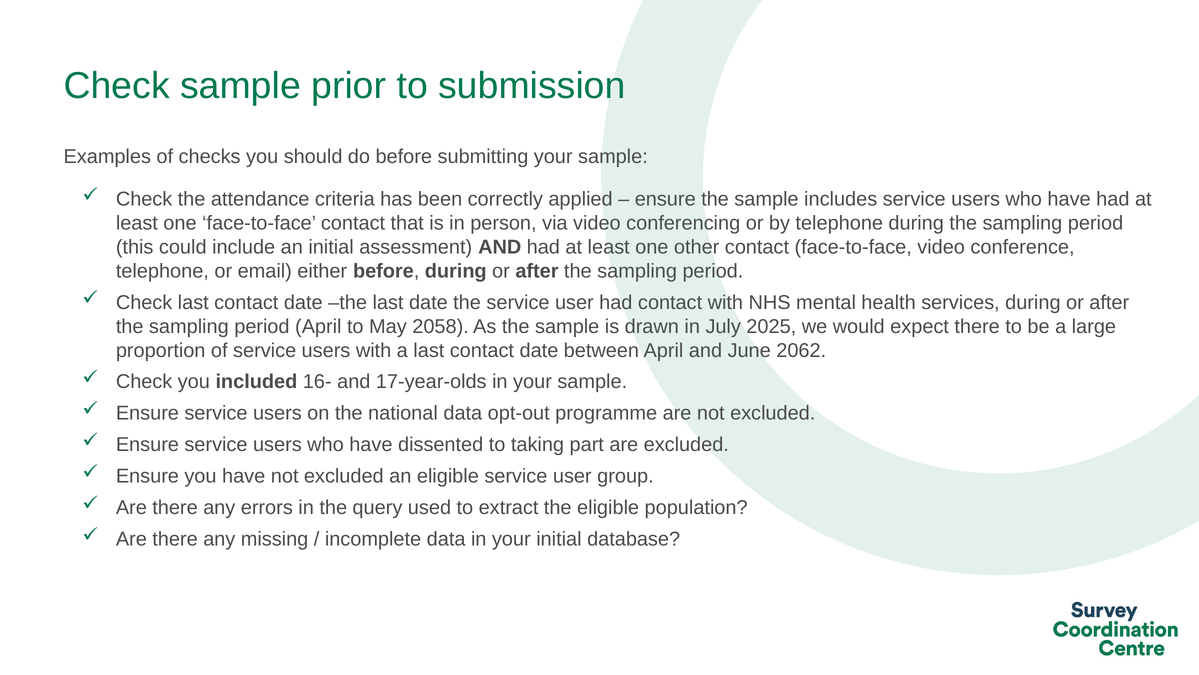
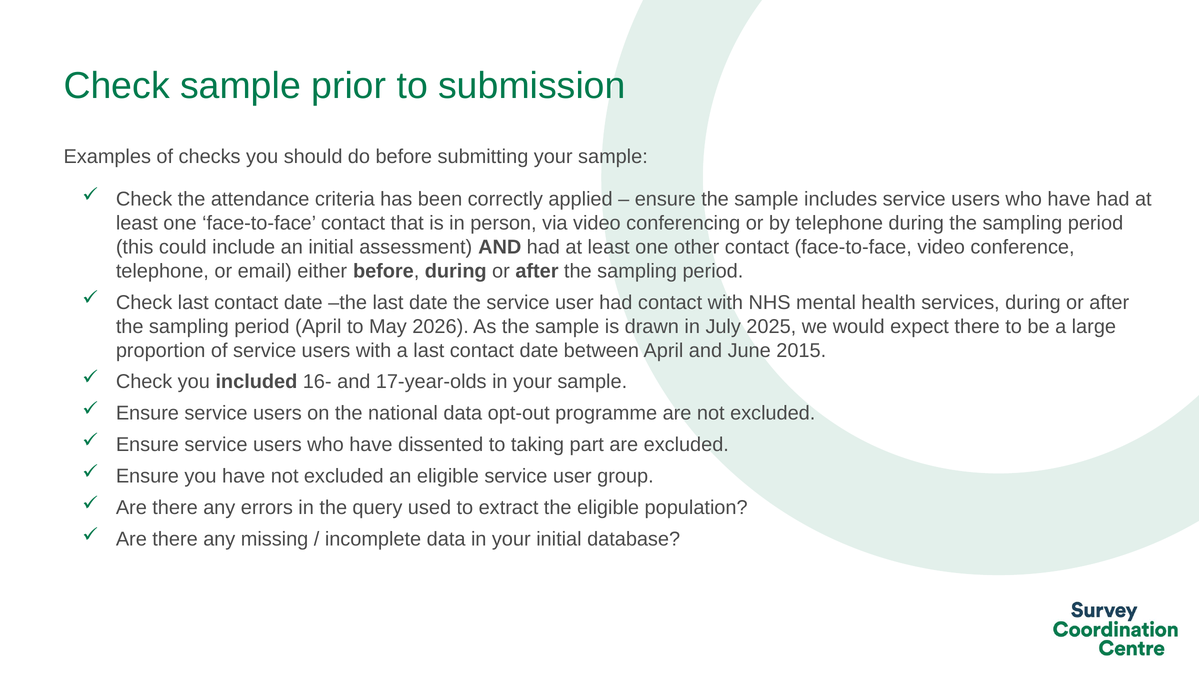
2058: 2058 -> 2026
2062: 2062 -> 2015
